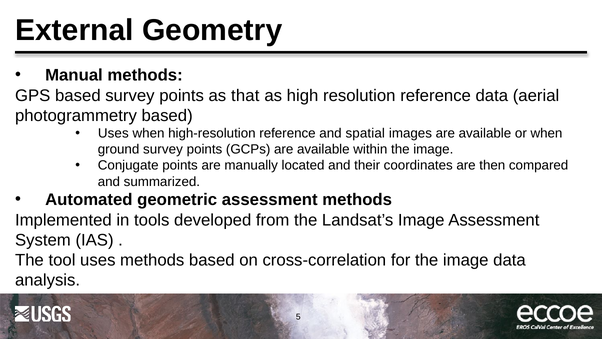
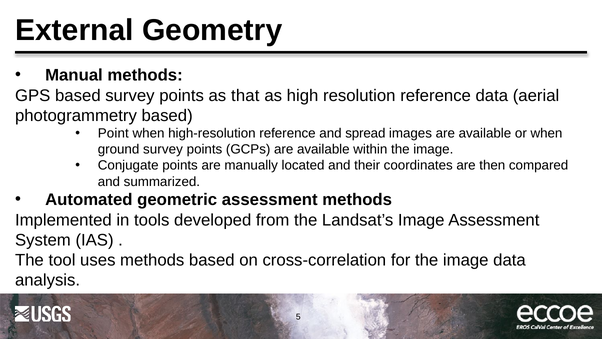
Uses at (113, 133): Uses -> Point
spatial: spatial -> spread
